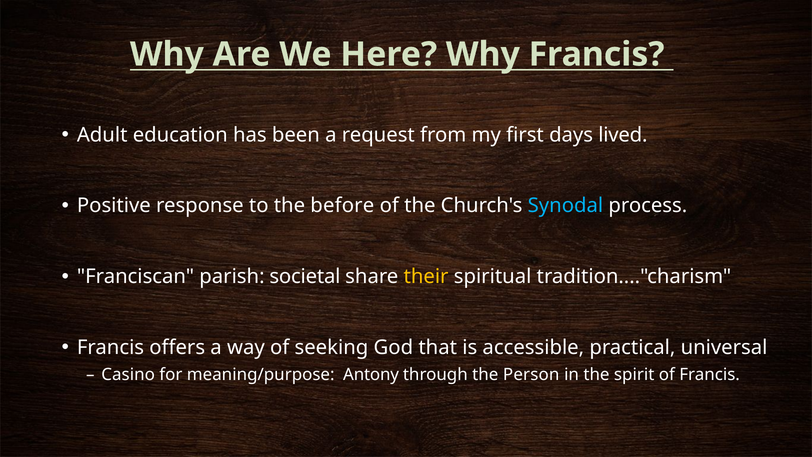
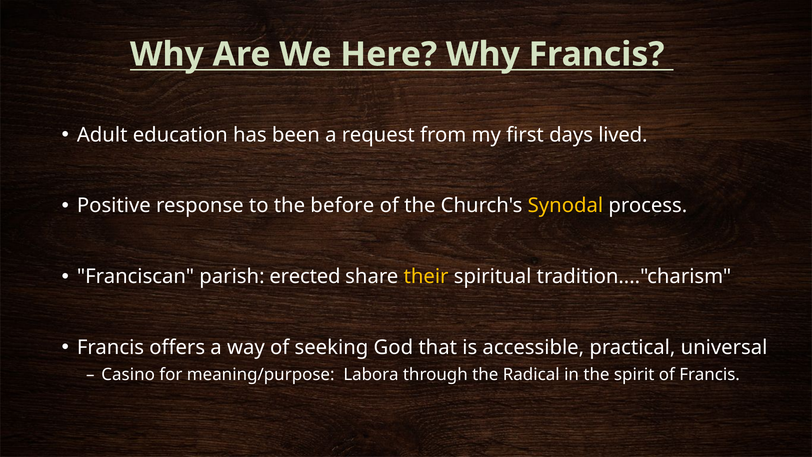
Synodal colour: light blue -> yellow
societal: societal -> erected
Antony: Antony -> Labora
Person: Person -> Radical
